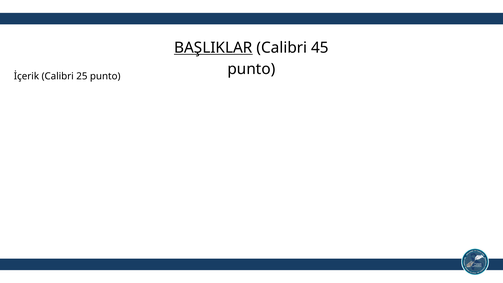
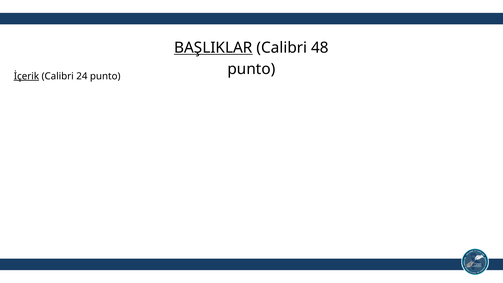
45: 45 -> 48
İçerik underline: none -> present
25: 25 -> 24
